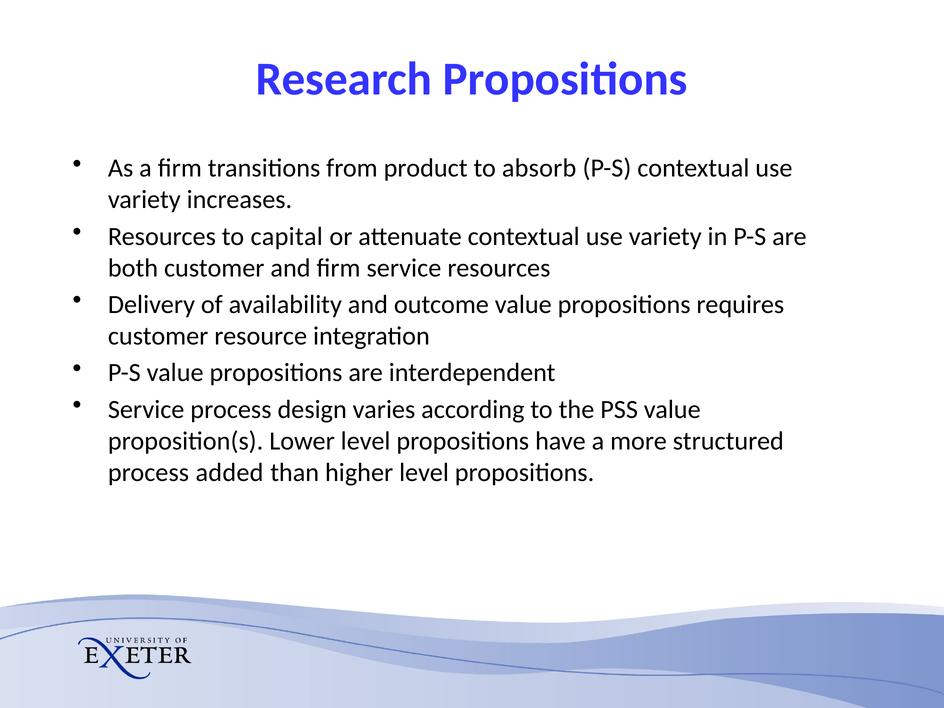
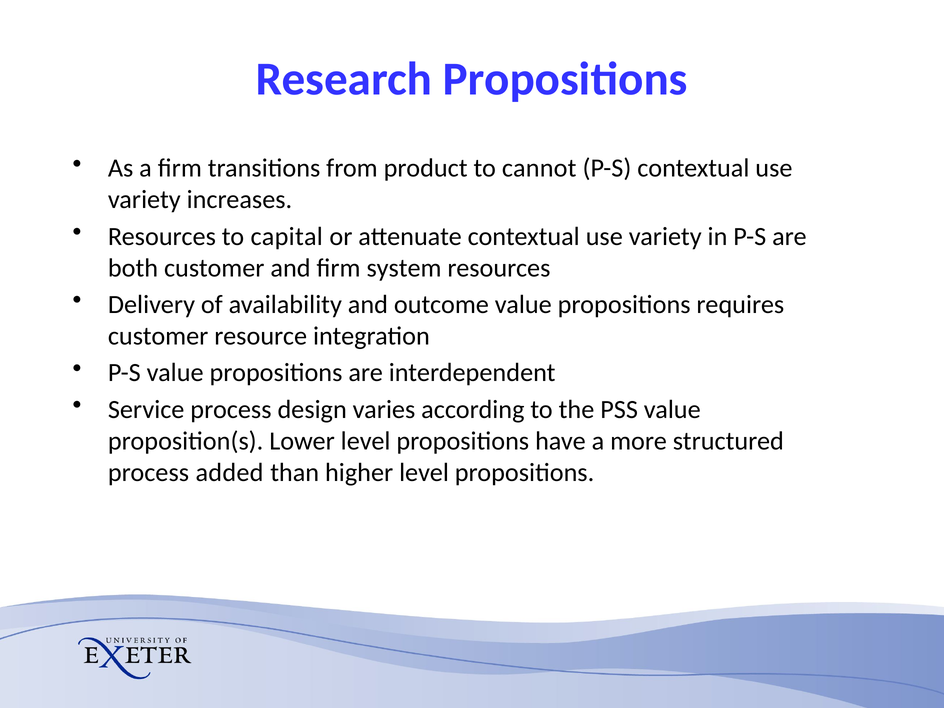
absorb: absorb -> cannot
firm service: service -> system
